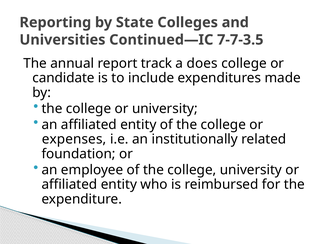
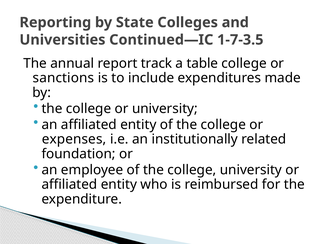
7-7-3.5: 7-7-3.5 -> 1-7-3.5
does: does -> table
candidate: candidate -> sanctions
